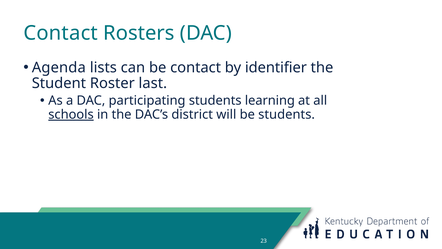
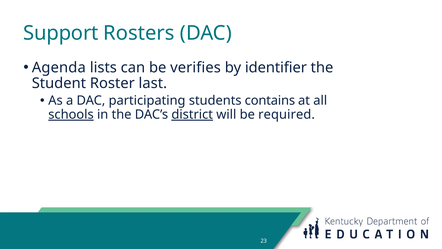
Contact at (61, 33): Contact -> Support
be contact: contact -> verifies
learning: learning -> contains
district underline: none -> present
be students: students -> required
